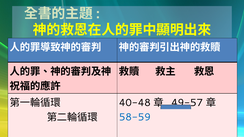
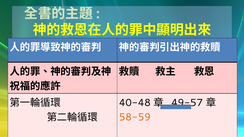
58-59 colour: blue -> orange
